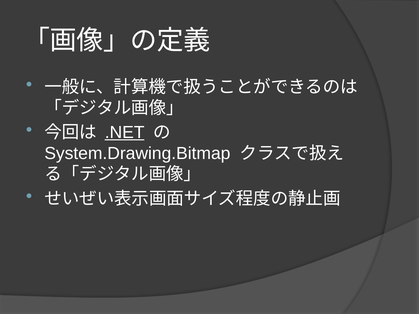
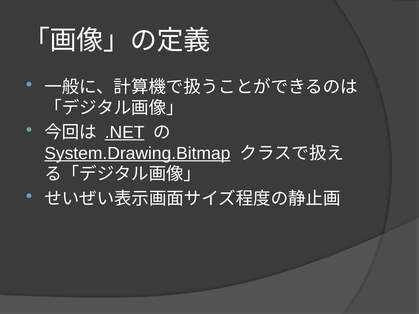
System.Drawing.Bitmap underline: none -> present
